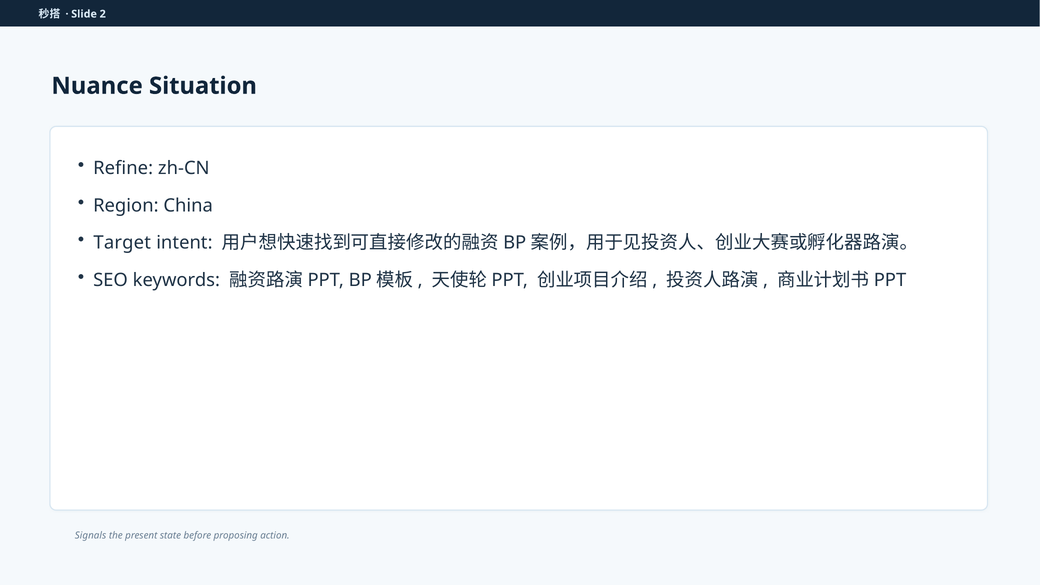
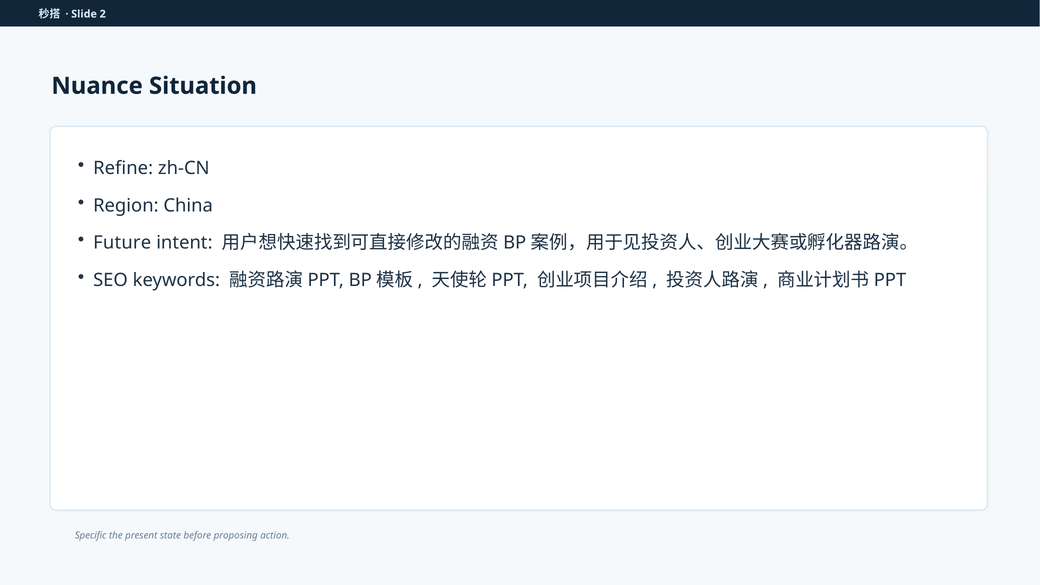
Target: Target -> Future
Signals: Signals -> Specific
